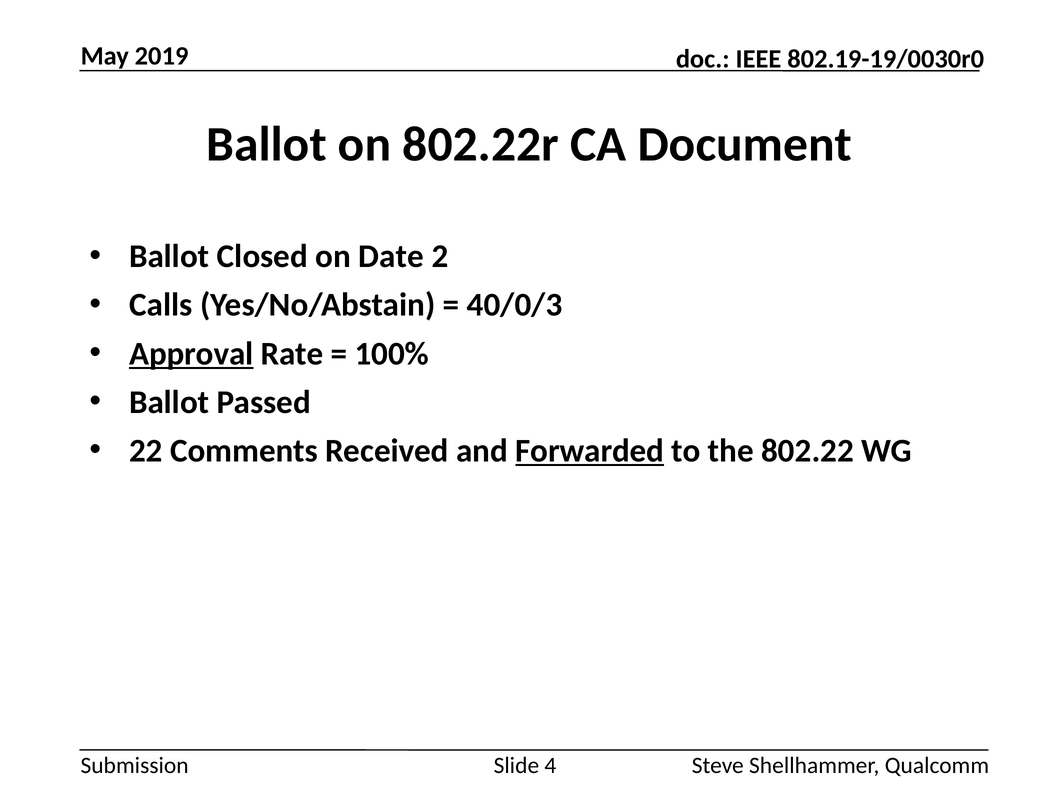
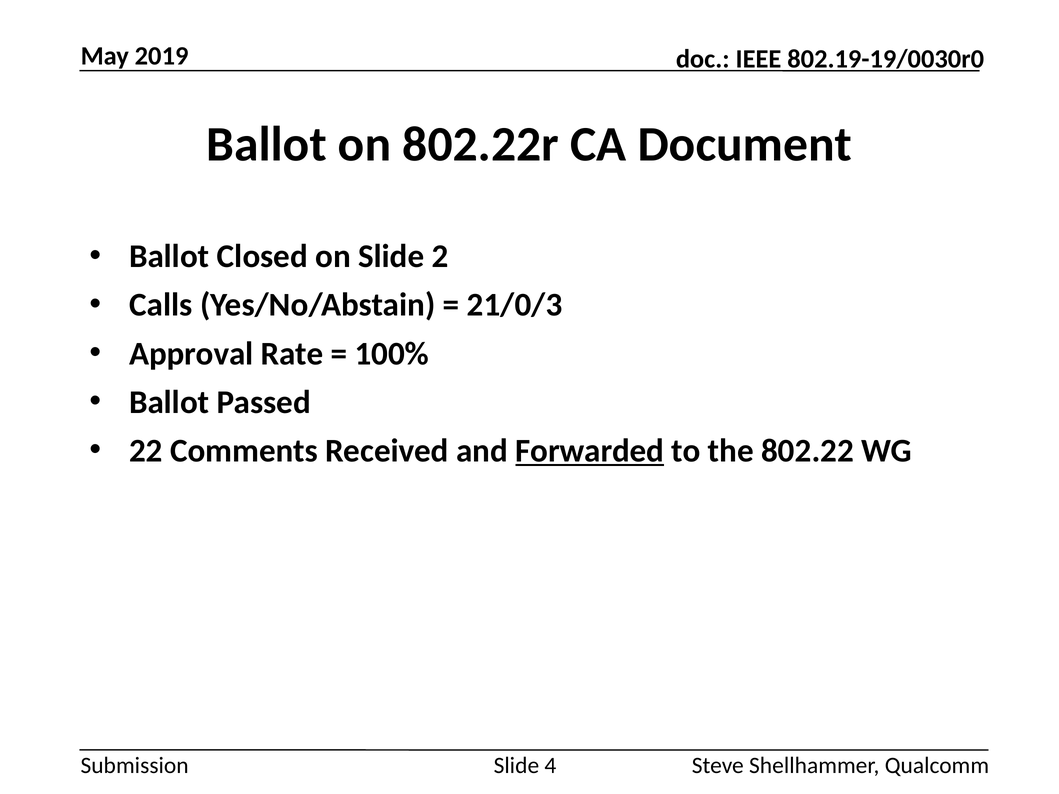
on Date: Date -> Slide
40/0/3: 40/0/3 -> 21/0/3
Approval underline: present -> none
